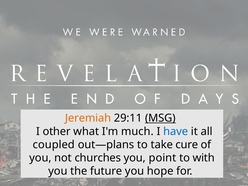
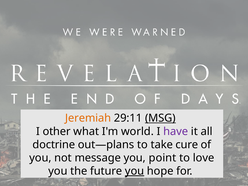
much: much -> world
have colour: blue -> purple
coupled: coupled -> doctrine
churches: churches -> message
with: with -> love
you at (135, 171) underline: none -> present
